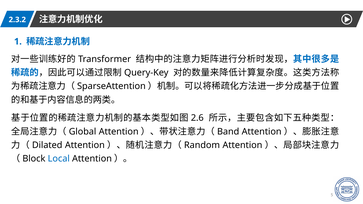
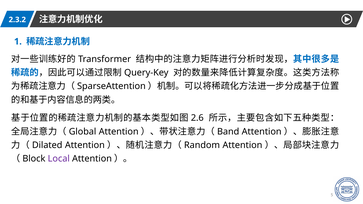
Local colour: blue -> purple
